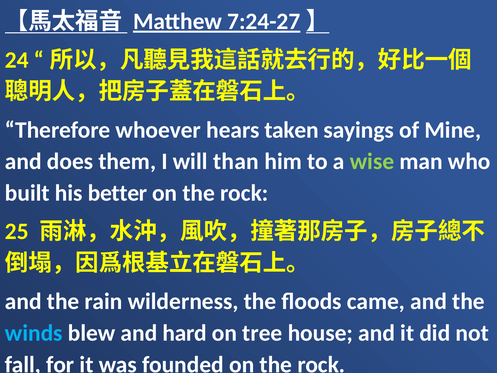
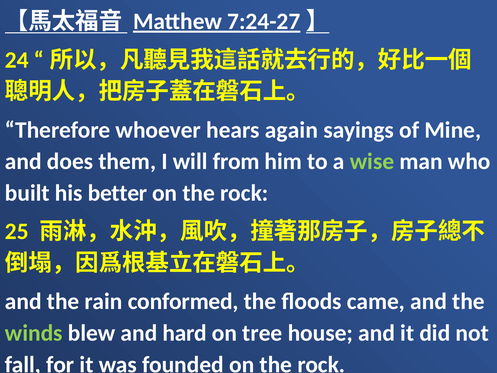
taken: taken -> again
than: than -> from
wilderness: wilderness -> conformed
winds colour: light blue -> light green
